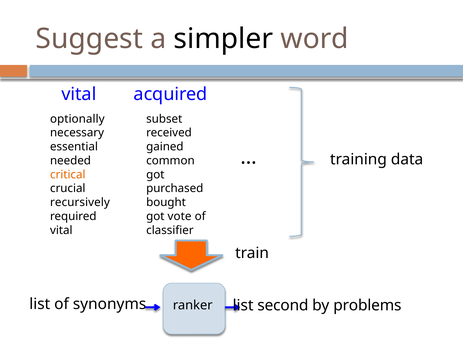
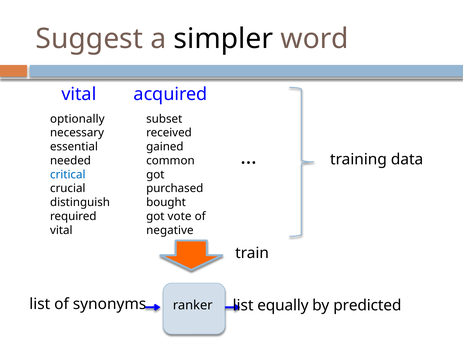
critical colour: orange -> blue
recursively: recursively -> distinguish
classifier: classifier -> negative
second: second -> equally
problems: problems -> predicted
